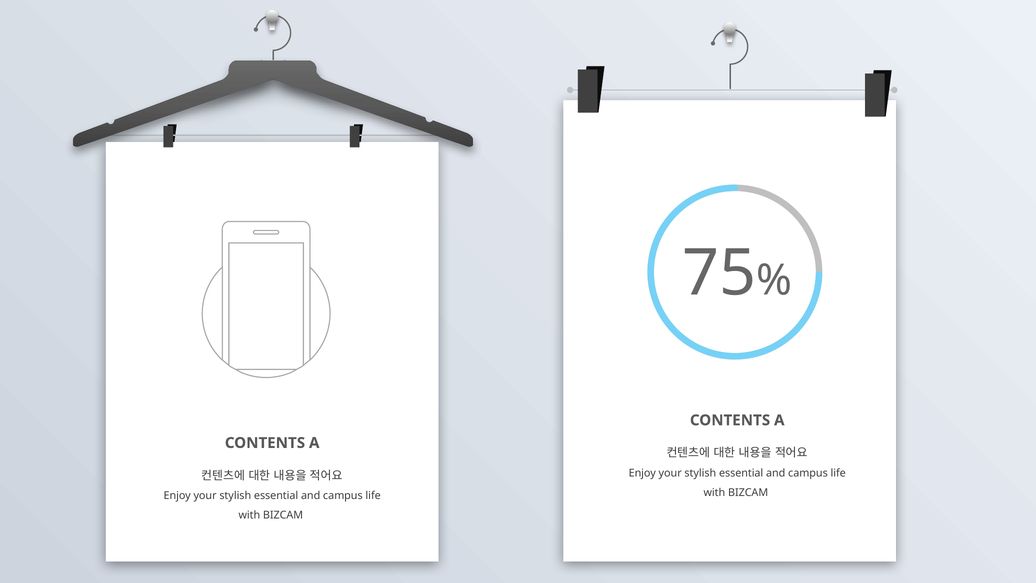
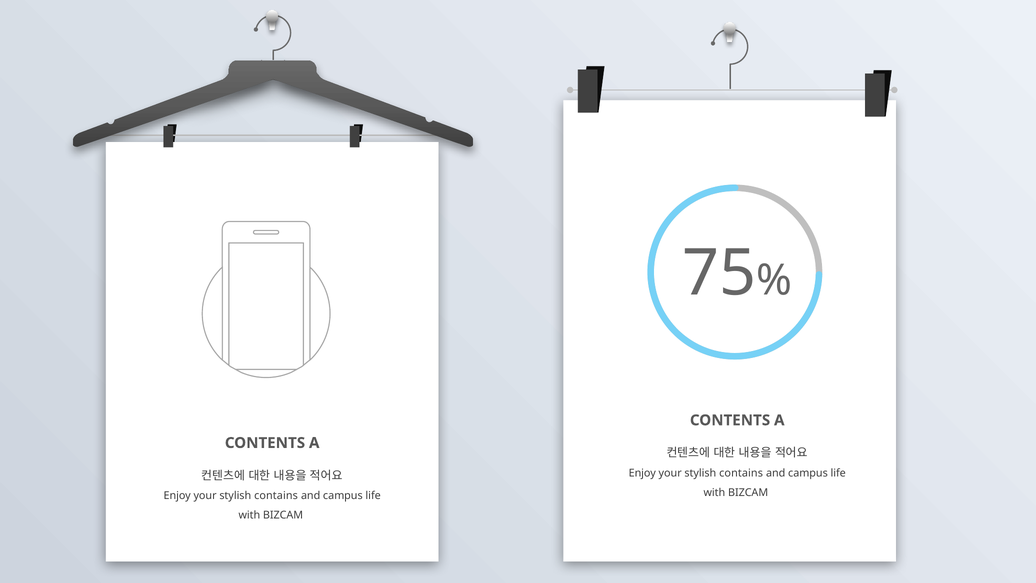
essential at (741, 473): essential -> contains
essential at (276, 496): essential -> contains
